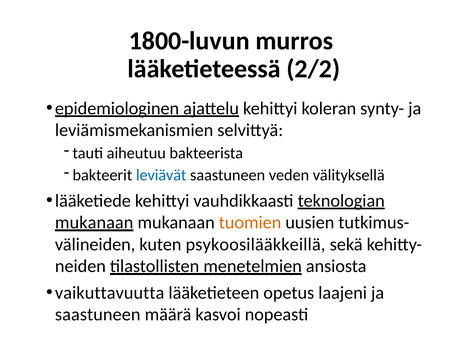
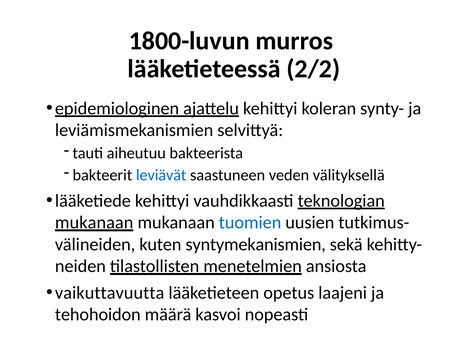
tuomien colour: orange -> blue
psykoosilääkkeillä: psykoosilääkkeillä -> syntymekanismien
saastuneen at (98, 315): saastuneen -> tehohoidon
